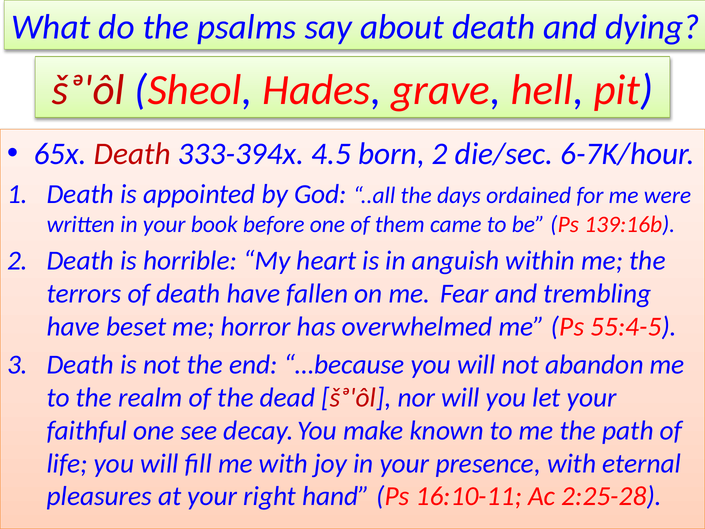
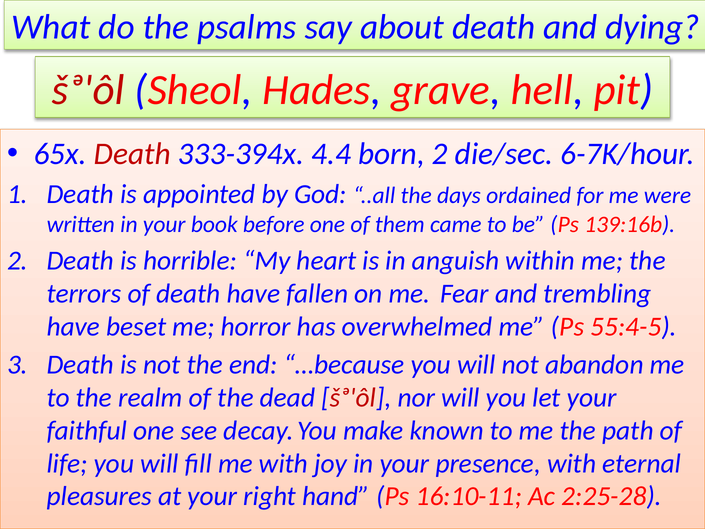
4.5: 4.5 -> 4.4
